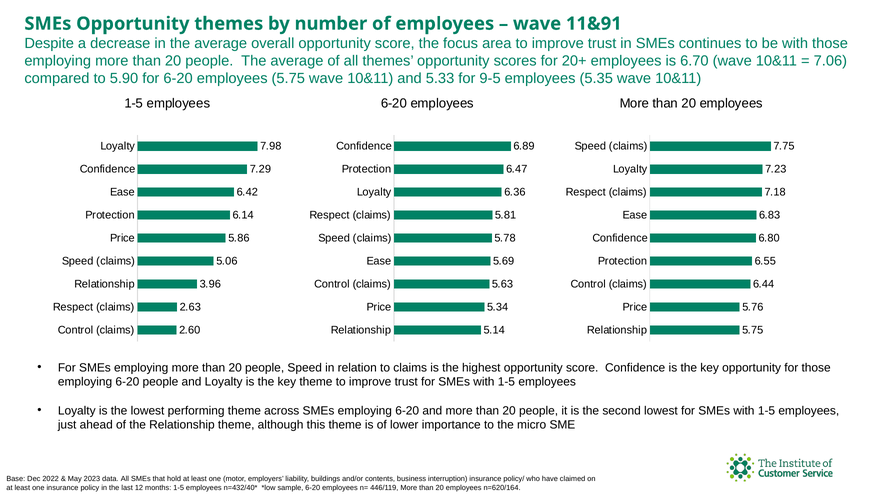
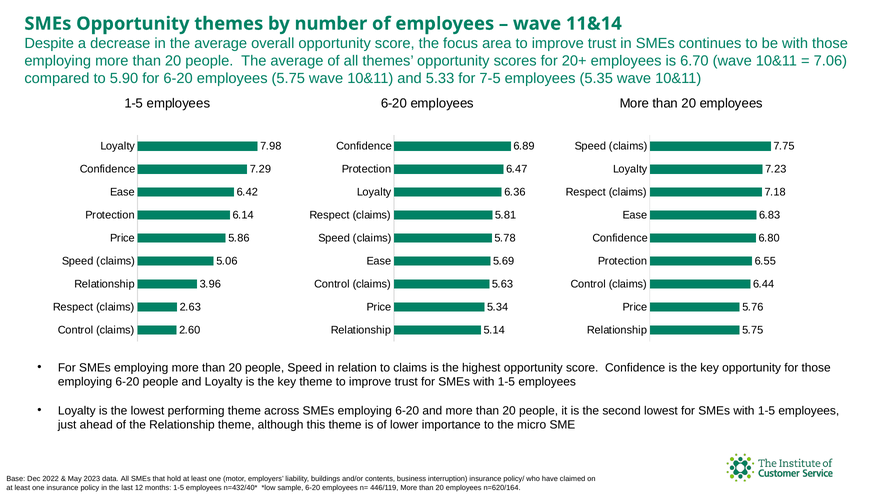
11&91: 11&91 -> 11&14
9-5: 9-5 -> 7-5
